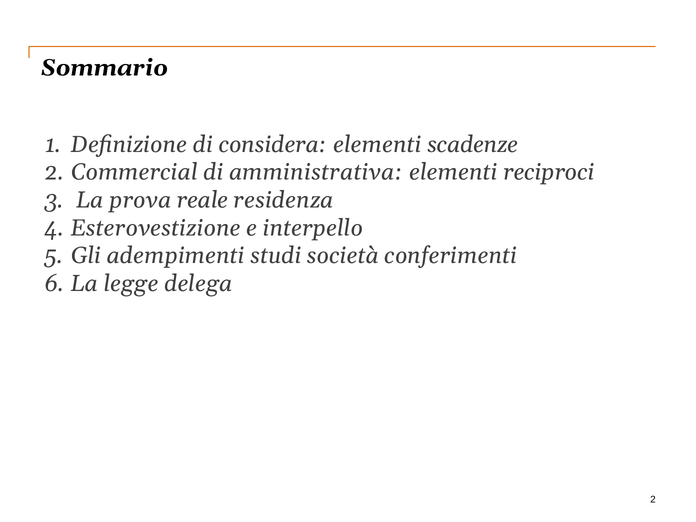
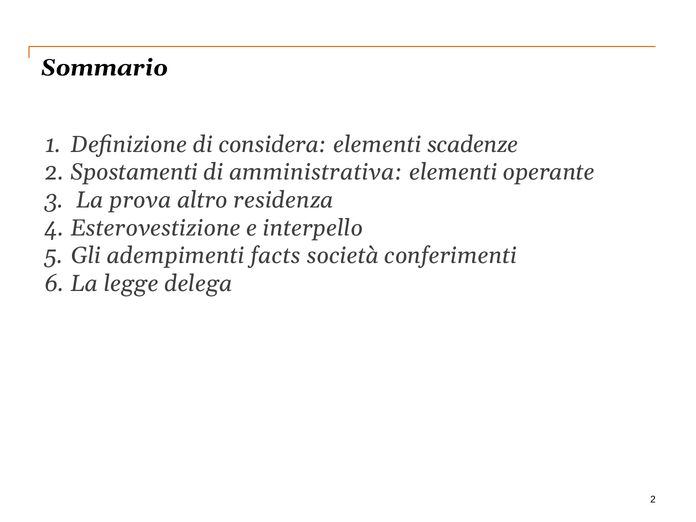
Commercial: Commercial -> Spostamenti
reciproci: reciproci -> operante
reale: reale -> altro
studi: studi -> facts
